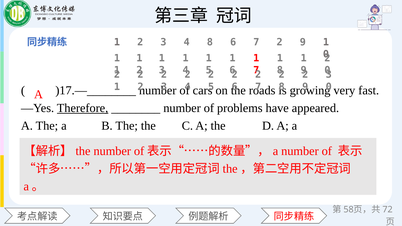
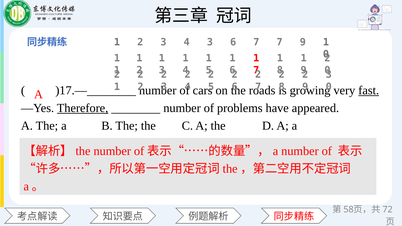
4 8: 8 -> 3
6 7 2: 2 -> 7
fast underline: none -> present
